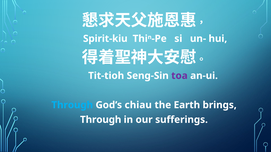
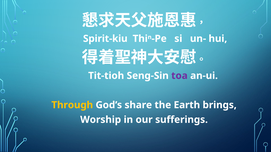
Through at (72, 105) colour: light blue -> yellow
chiau: chiau -> share
Through at (101, 120): Through -> Worship
